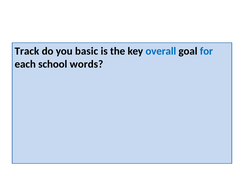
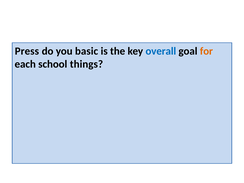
Track: Track -> Press
for colour: blue -> orange
words: words -> things
